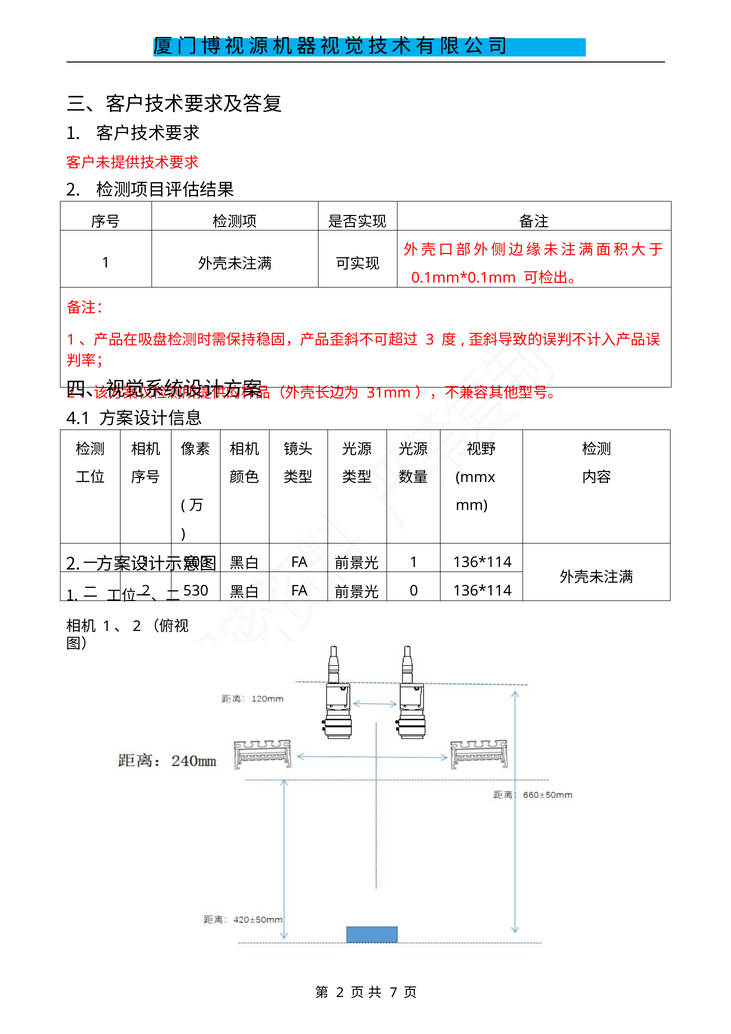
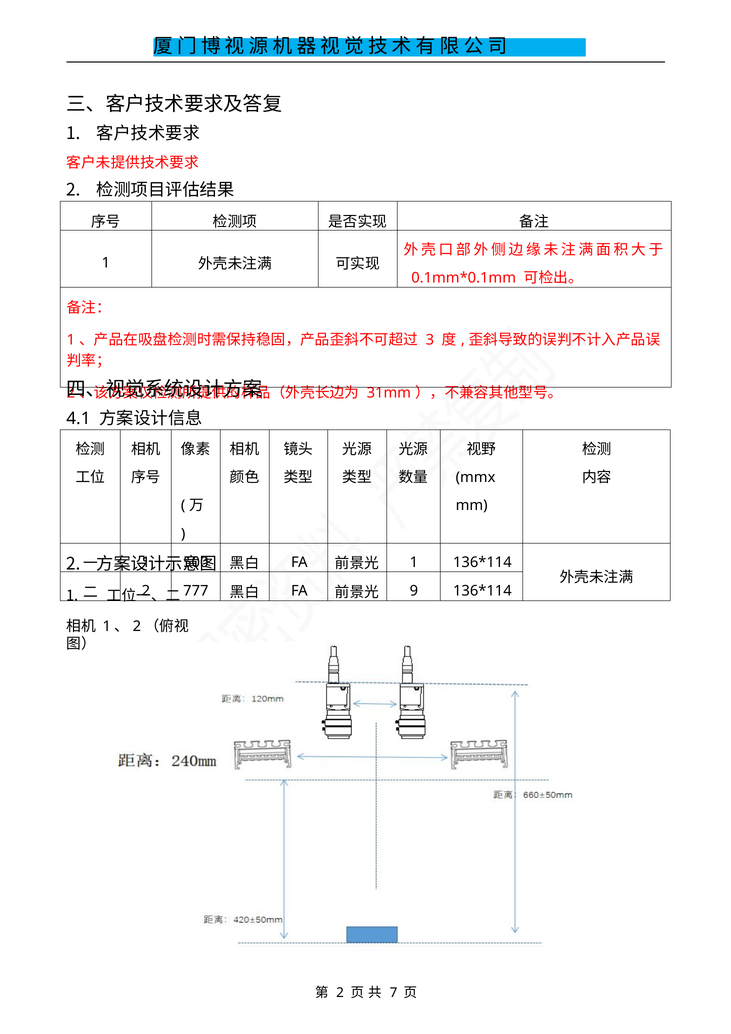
530: 530 -> 777
0: 0 -> 9
